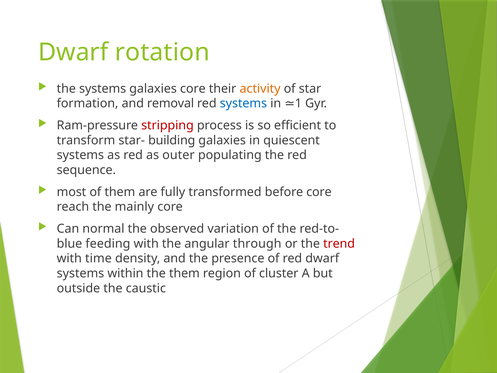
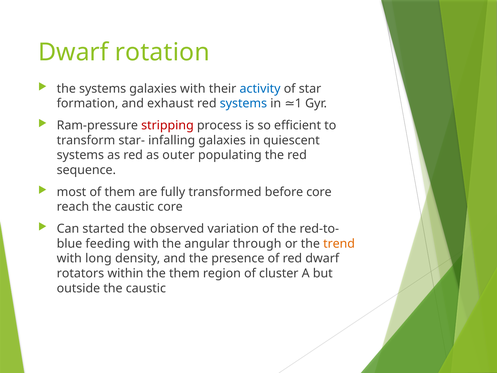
galaxies core: core -> with
activity colour: orange -> blue
removal: removal -> exhaust
building: building -> infalling
reach the mainly: mainly -> caustic
normal: normal -> started
trend colour: red -> orange
time: time -> long
systems at (80, 273): systems -> rotators
